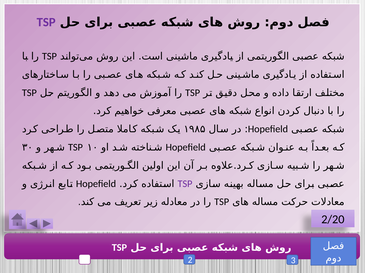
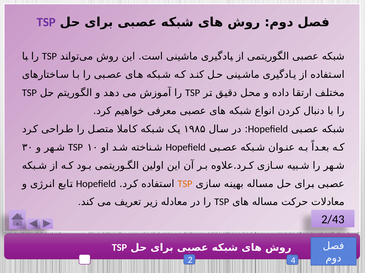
TSP at (185, 184) colour: purple -> orange
2/20: 2/20 -> 2/43
3: 3 -> 4
